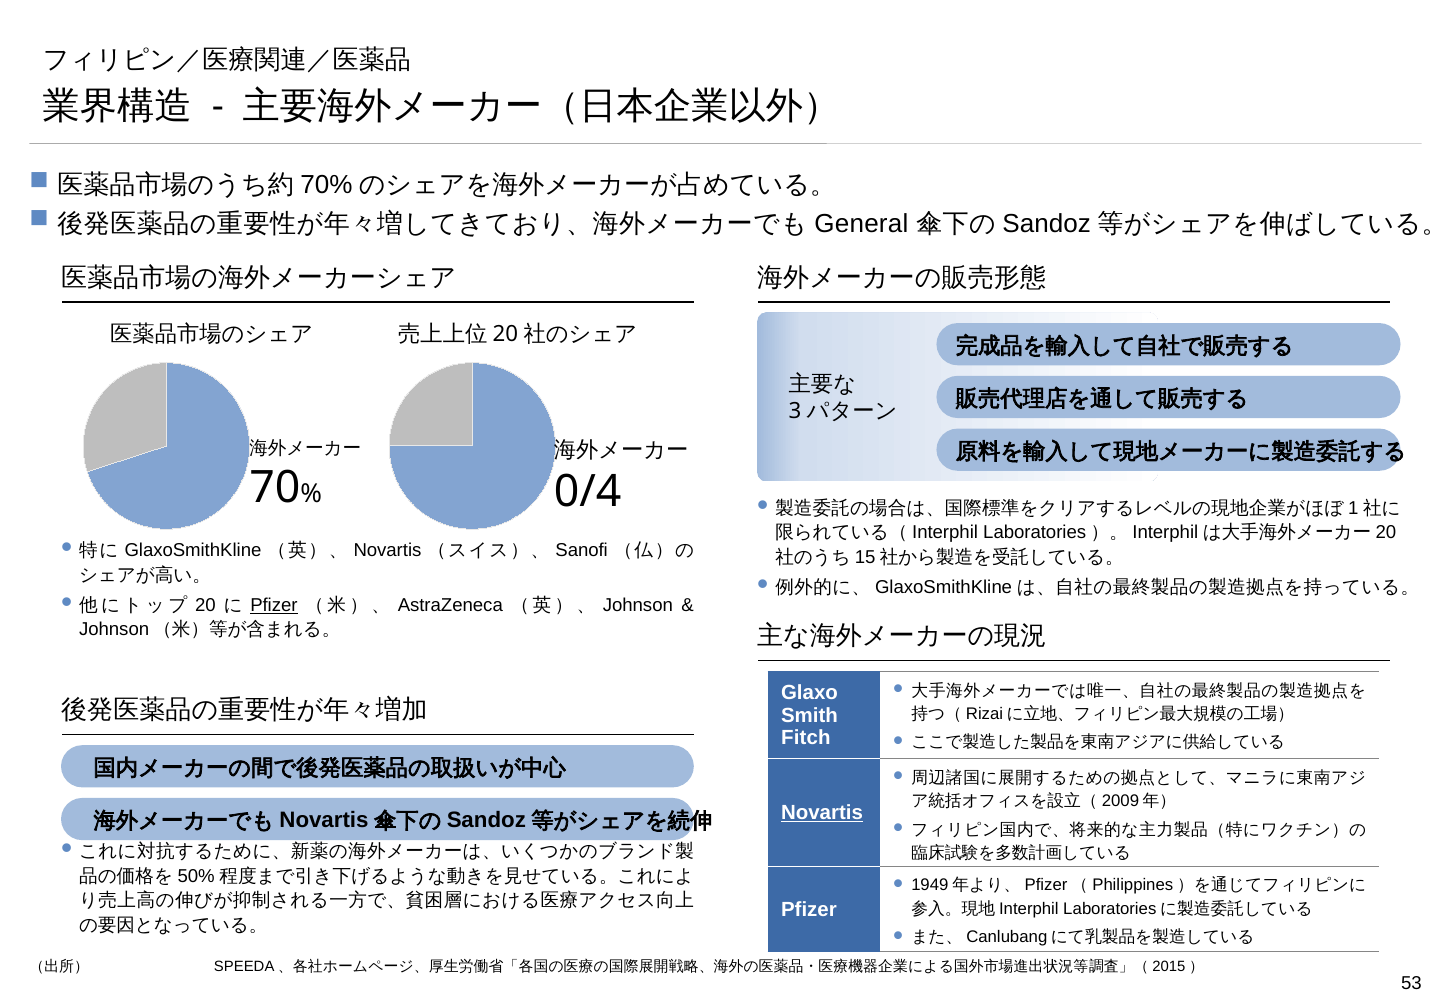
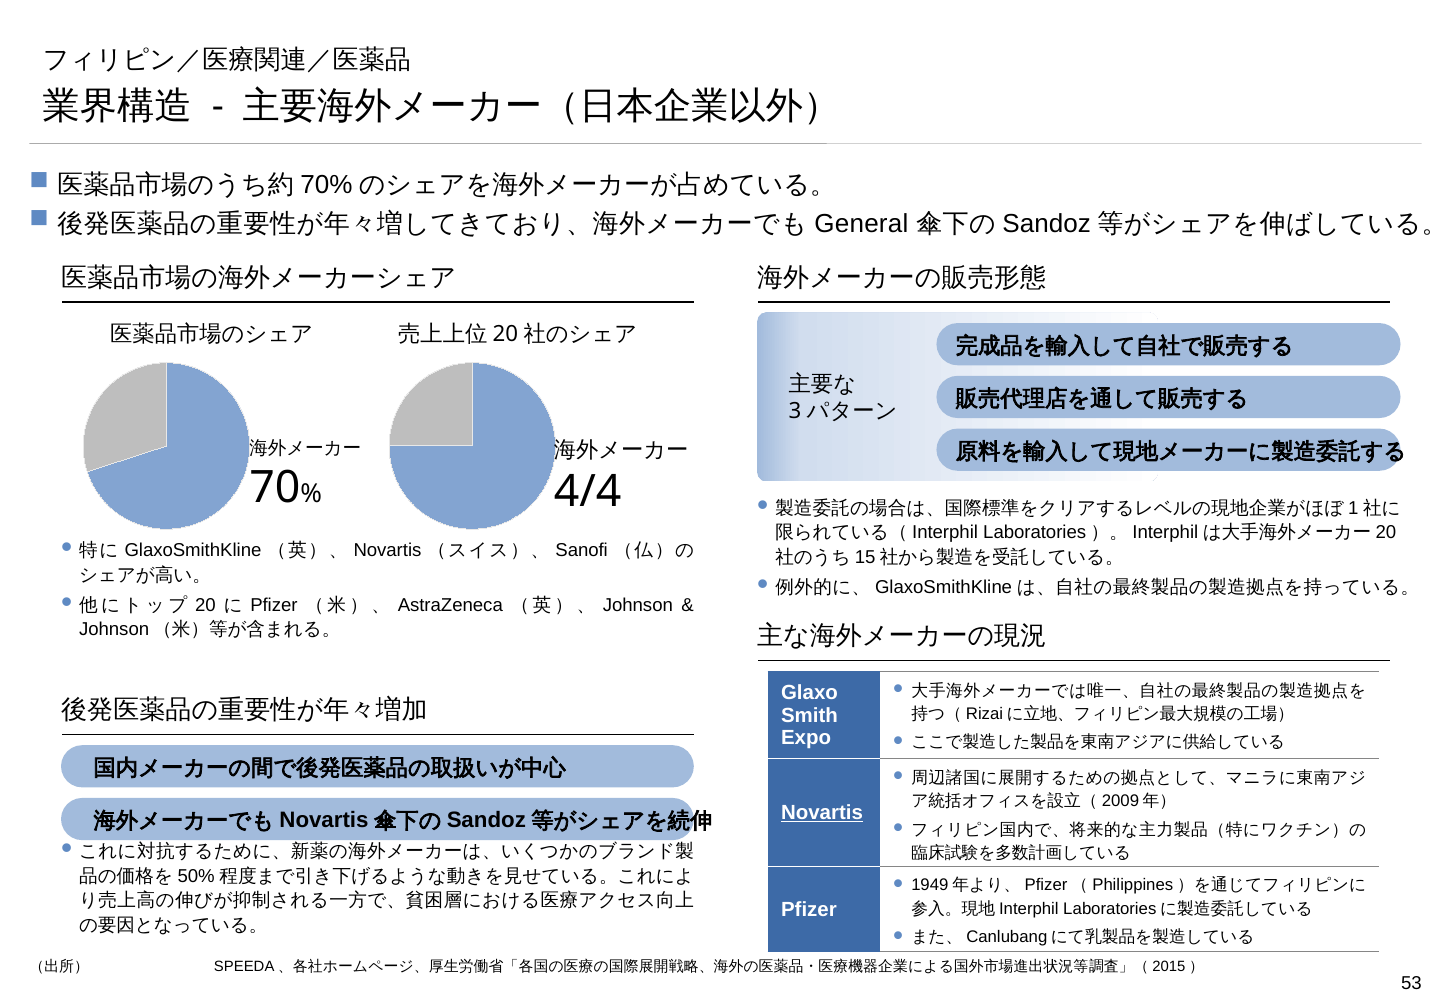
0/4: 0/4 -> 4/4
Pfizer at (274, 605) underline: present -> none
Fitch: Fitch -> Expo
